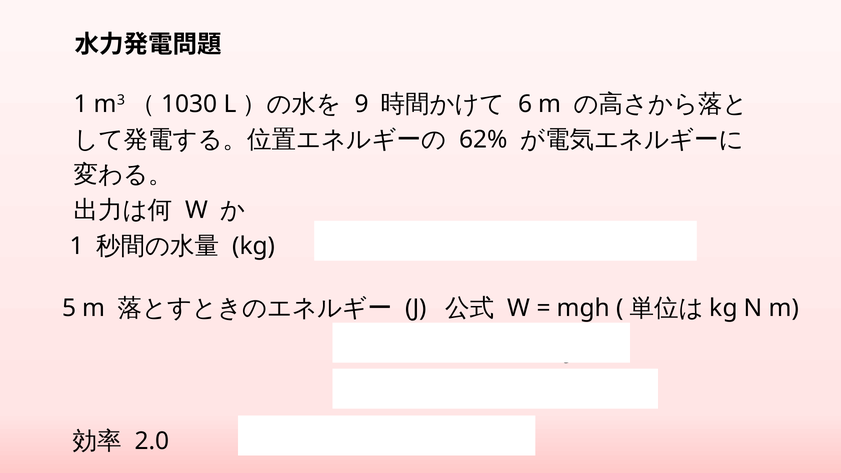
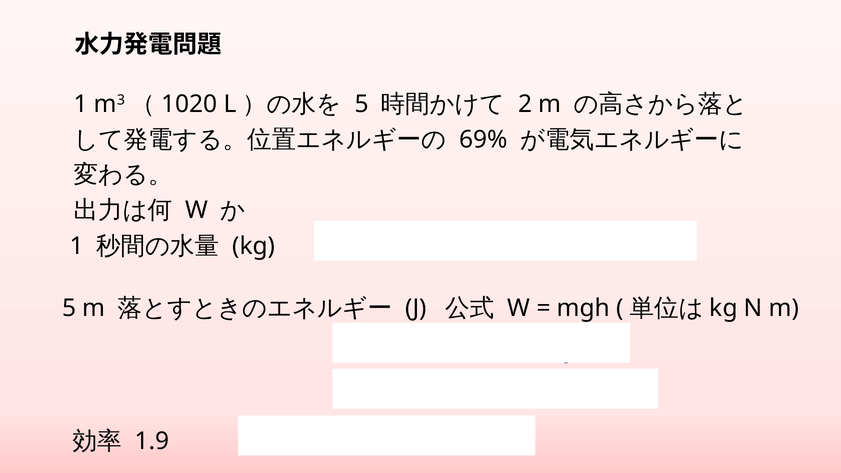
1030: 1030 -> 1020
9 at (362, 104): 9 -> 5
6: 6 -> 2
62%: 62% -> 69%
2.0: 2.0 -> 1.9
